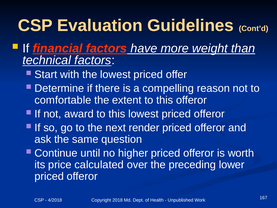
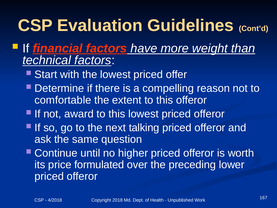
render: render -> talking
calculated: calculated -> formulated
